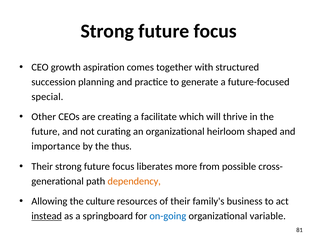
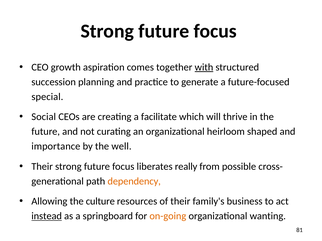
with underline: none -> present
Other: Other -> Social
thus: thus -> well
more: more -> really
on-going colour: blue -> orange
variable: variable -> wanting
